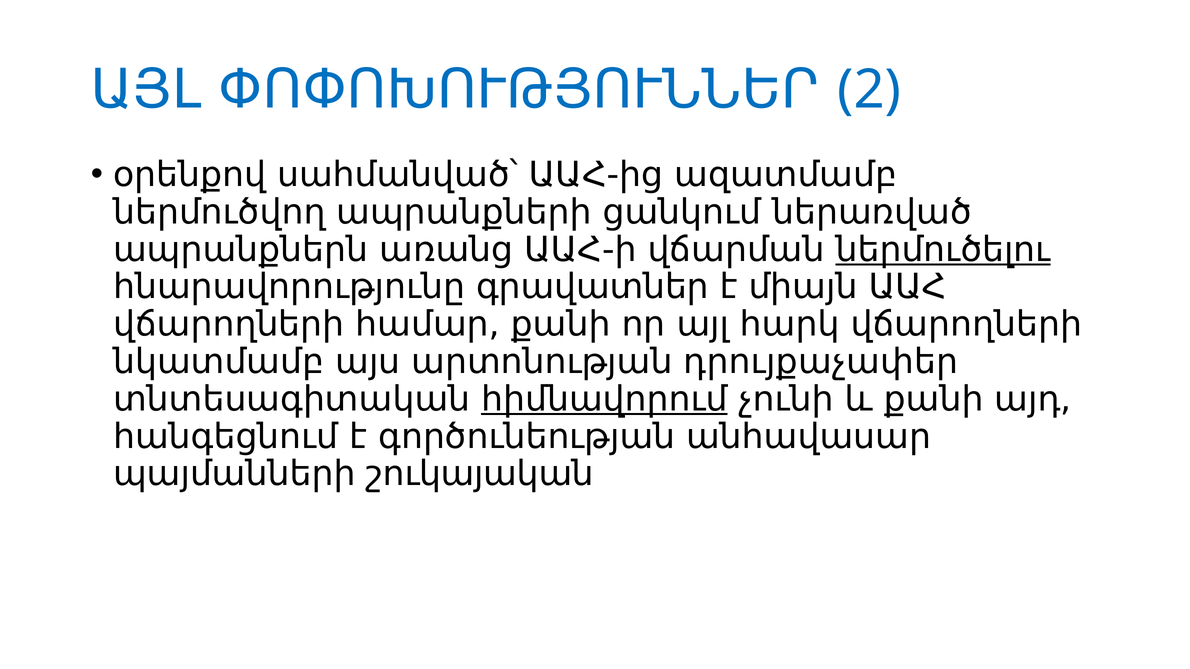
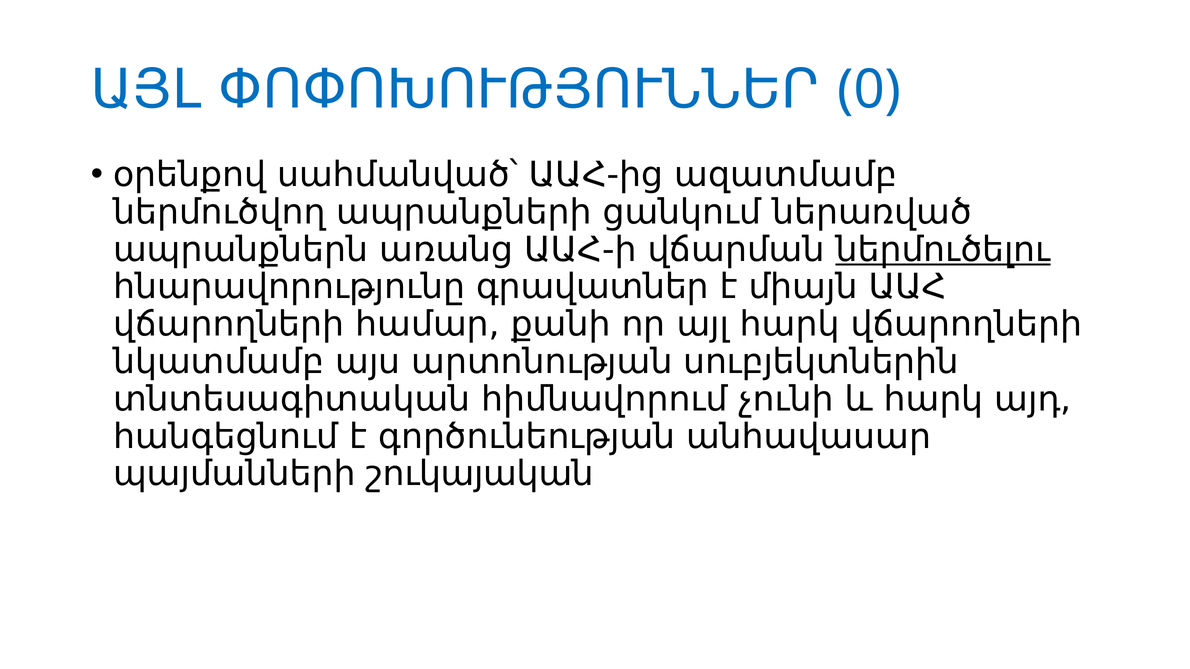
2: 2 -> 0
դրույքաչափեր: դրույքաչափեր -> սուբյեկտներին
հիմնավորում underline: present -> none
և քանի: քանի -> հարկ
